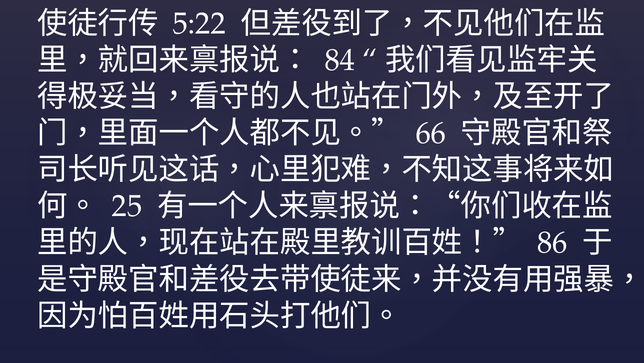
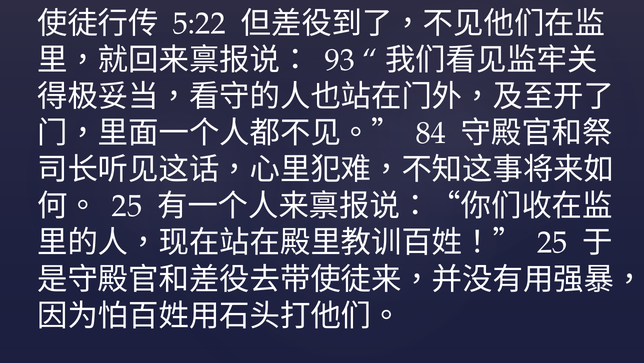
84: 84 -> 93
66: 66 -> 84
86 at (552, 242): 86 -> 25
